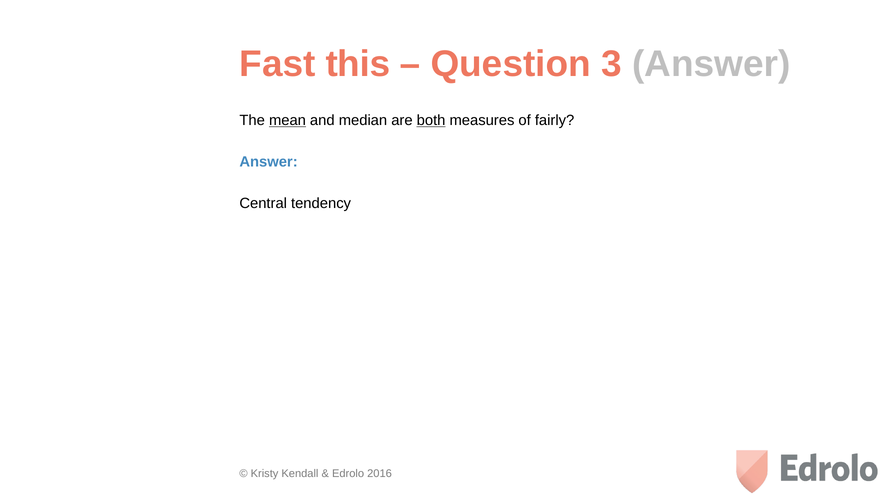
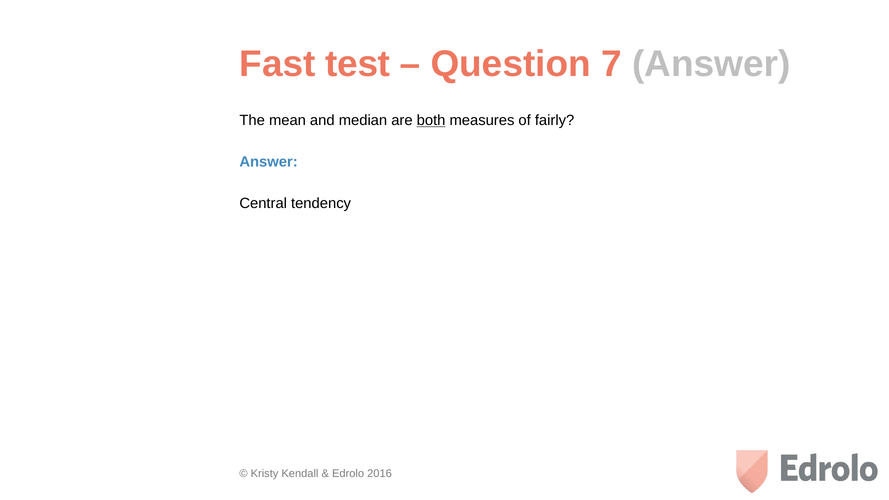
this: this -> test
3: 3 -> 7
mean underline: present -> none
